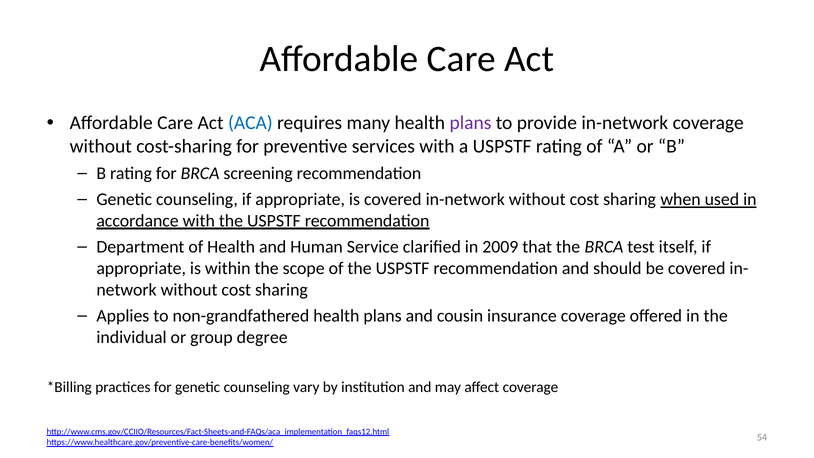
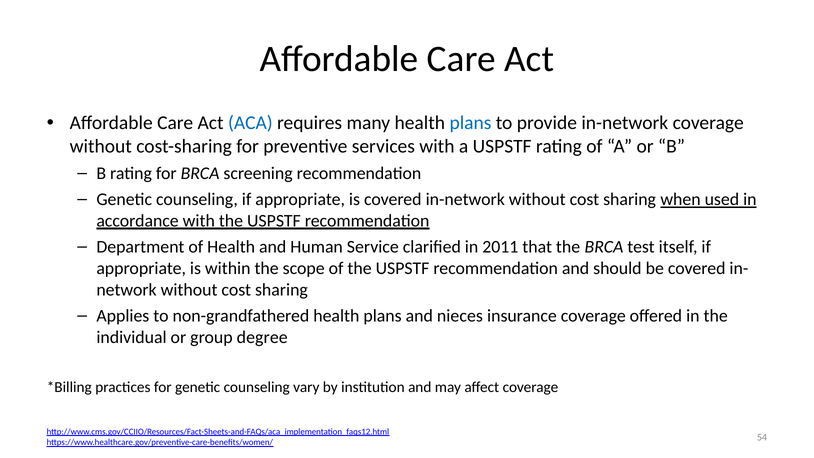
plans at (470, 123) colour: purple -> blue
2009: 2009 -> 2011
cousin: cousin -> nieces
